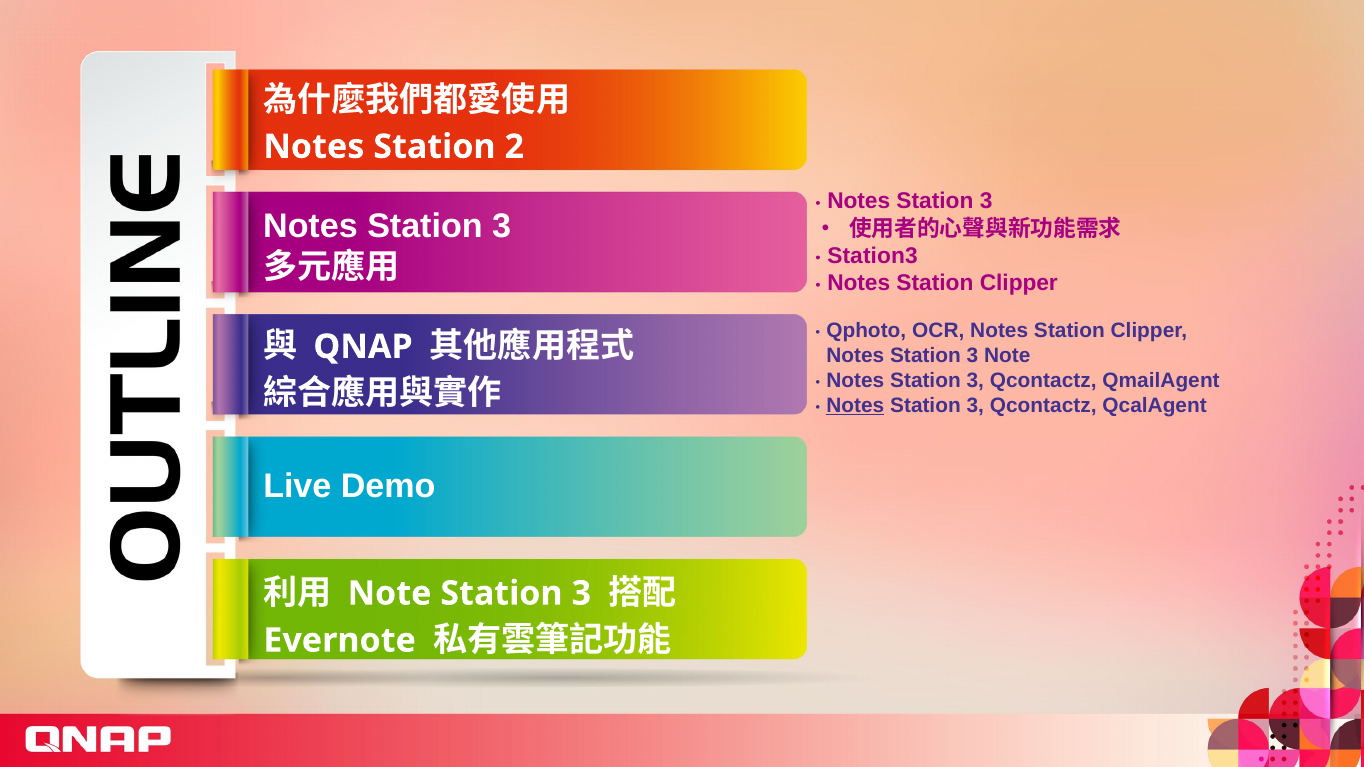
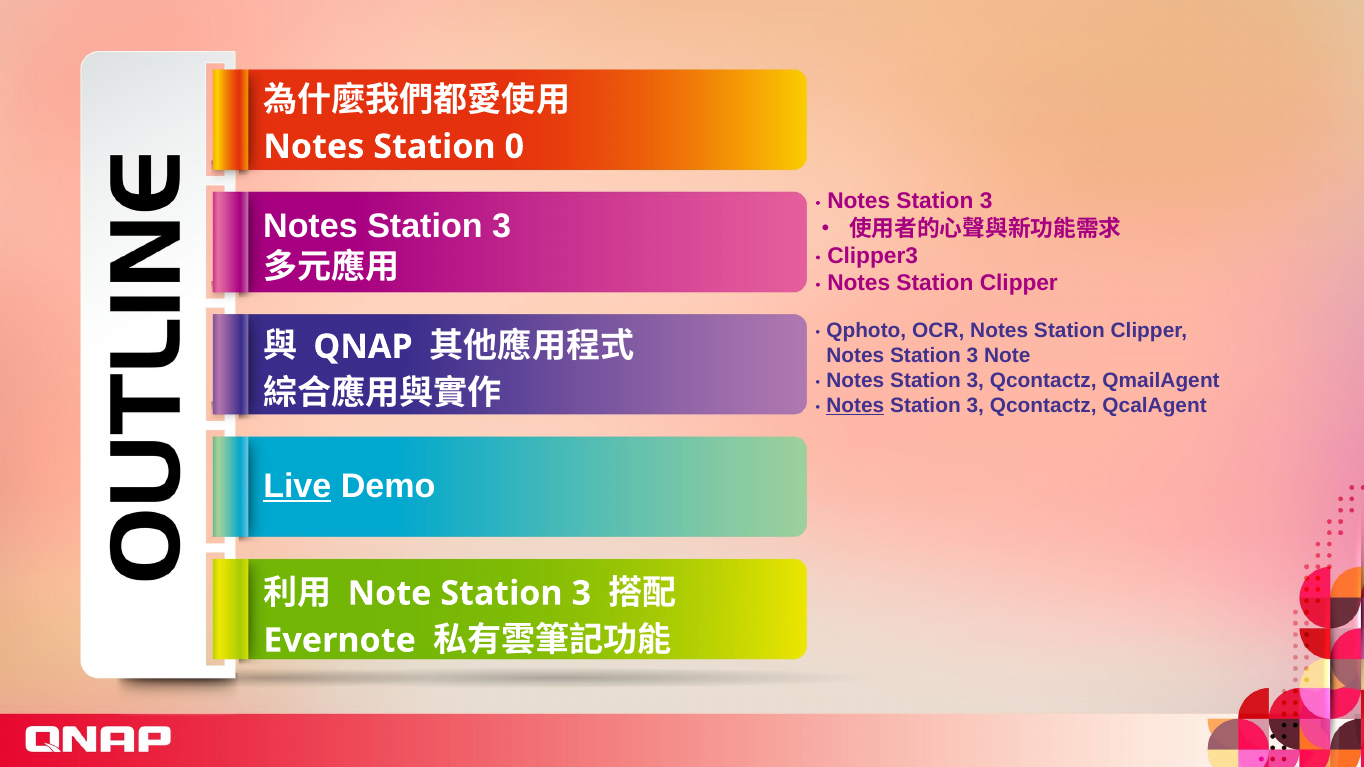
2: 2 -> 0
Station3: Station3 -> Clipper3
Live underline: none -> present
